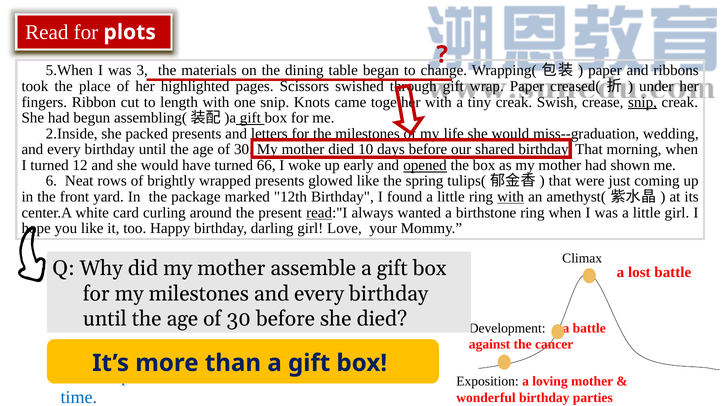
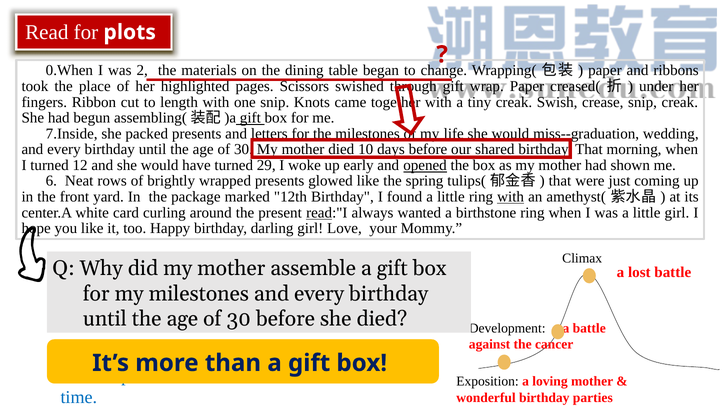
5.When: 5.When -> 0.When
3: 3 -> 2
snip at (643, 102) underline: present -> none
2.Inside: 2.Inside -> 7.Inside
66: 66 -> 29
